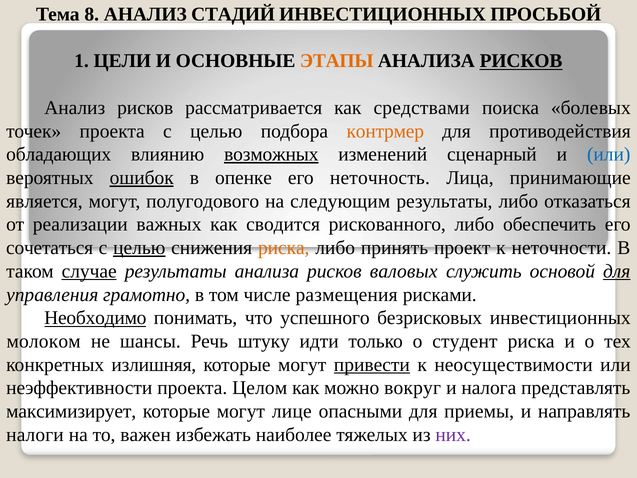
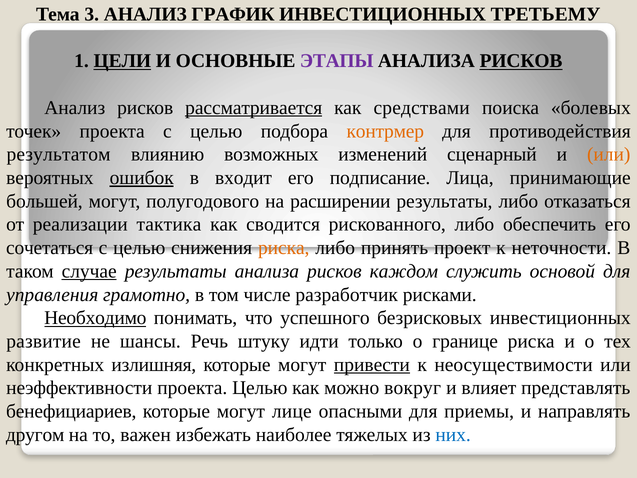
8: 8 -> 3
СТАДИЙ: СТАДИЙ -> ГРАФИК
ПРОСЬБОЙ: ПРОСЬБОЙ -> ТРЕТЬЕМУ
ЦЕЛИ underline: none -> present
ЭТАПЫ colour: orange -> purple
рассматривается underline: none -> present
обладающих: обладающих -> результатом
возможных underline: present -> none
или at (609, 154) colour: blue -> orange
опенке: опенке -> входит
неточность: неточность -> подписание
является: является -> большей
следующим: следующим -> расширении
важных: важных -> тактика
целью at (139, 248) underline: present -> none
валовых: валовых -> каждом
для at (617, 271) underline: present -> none
размещения: размещения -> разработчик
молоком: молоком -> развитие
студент: студент -> границе
проекта Целом: Целом -> Целью
налога: налога -> влияет
максимизирует: максимизирует -> бенефициариев
налоги: налоги -> другом
них colour: purple -> blue
